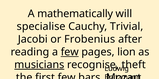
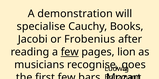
mathematically: mathematically -> demonstration
Trivial: Trivial -> Books
musicians underline: present -> none
theft: theft -> goes
